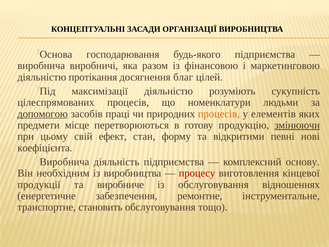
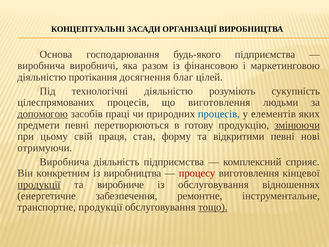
максимізації: максимізації -> технологічні
що номенклатури: номенклатури -> виготовлення
процесів at (219, 114) colour: orange -> blue
предмети місце: місце -> певні
ефект: ефект -> праця
коефіцієнта: коефіцієнта -> отримуючи
основу: основу -> сприяє
необхідним: необхідним -> конкретним
продукції at (39, 184) underline: none -> present
транспортне становить: становить -> продукції
тощо underline: none -> present
